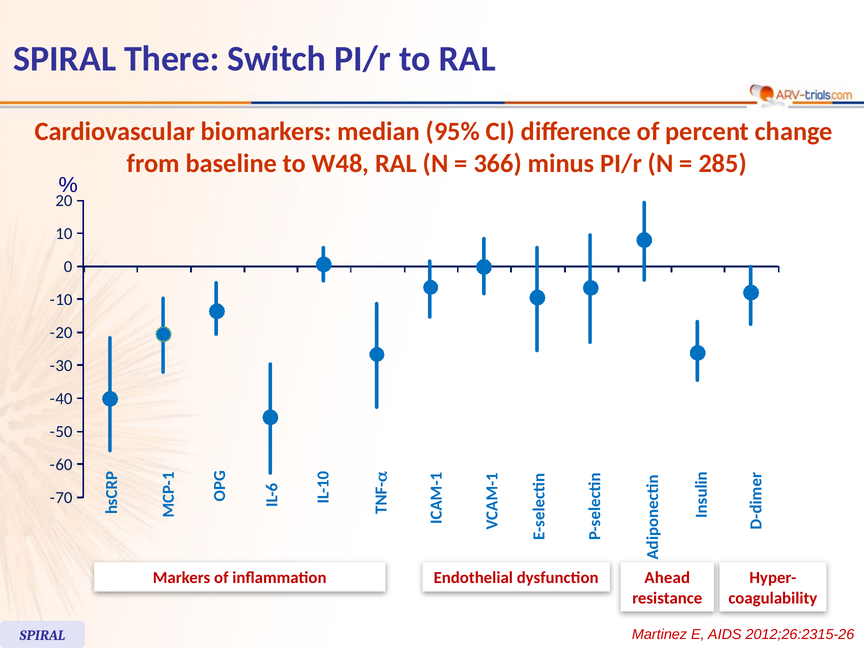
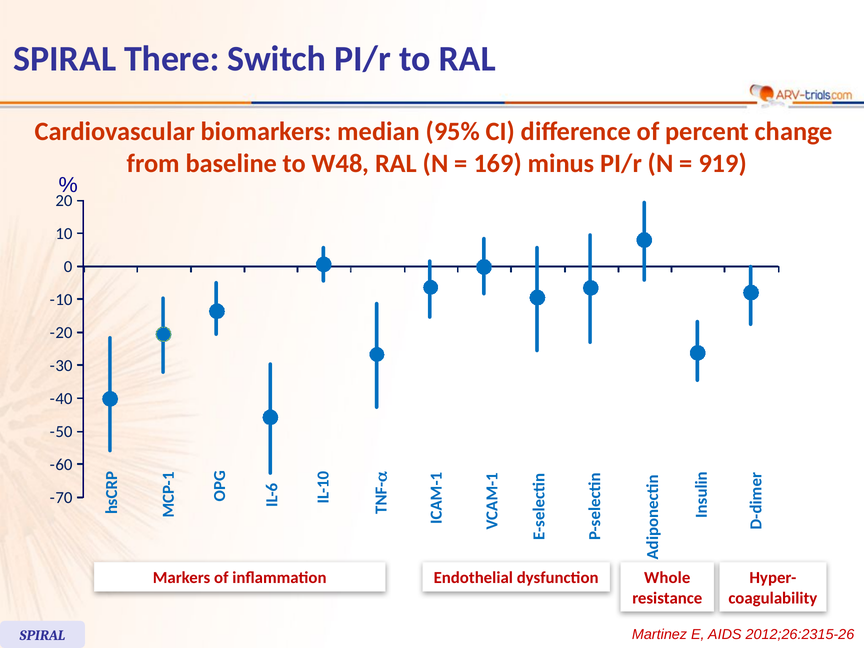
366: 366 -> 169
285: 285 -> 919
Ahead: Ahead -> Whole
